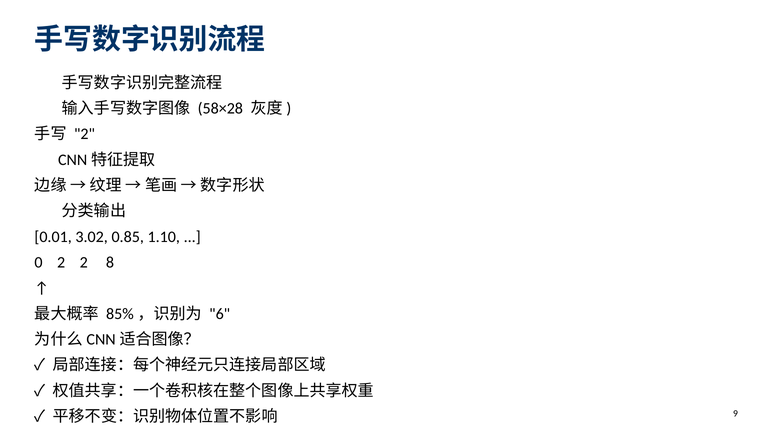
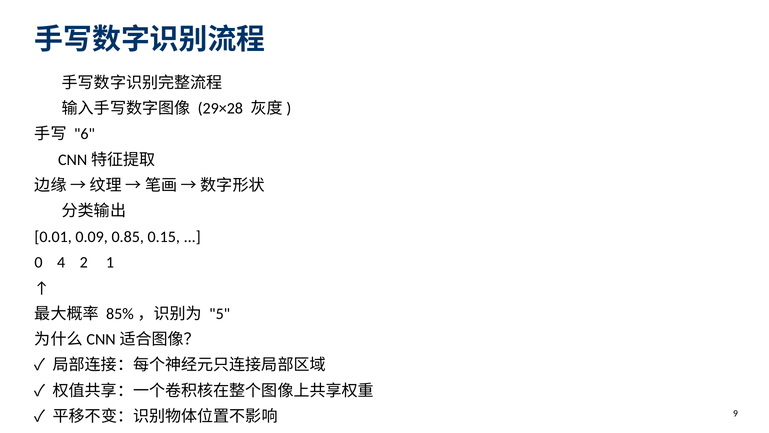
58×28: 58×28 -> 29×28
2 at (84, 134): 2 -> 6
3.02: 3.02 -> 0.09
1.10: 1.10 -> 0.15
0 2: 2 -> 4
8: 8 -> 1
6: 6 -> 5
